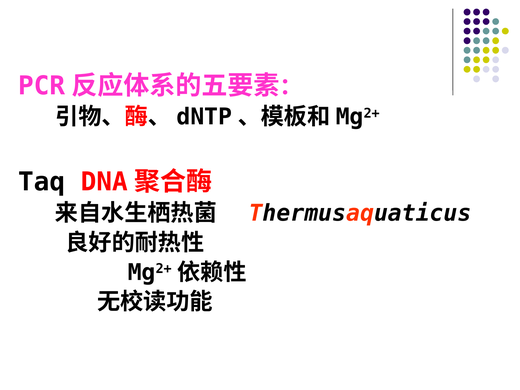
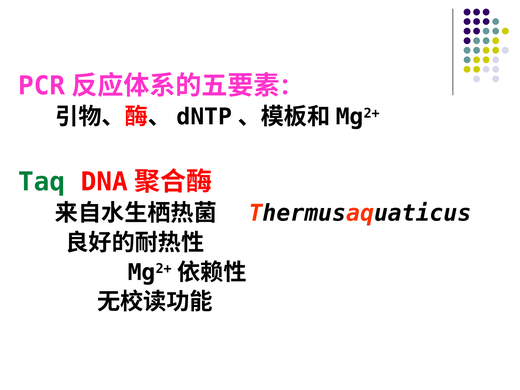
Taq colour: black -> green
